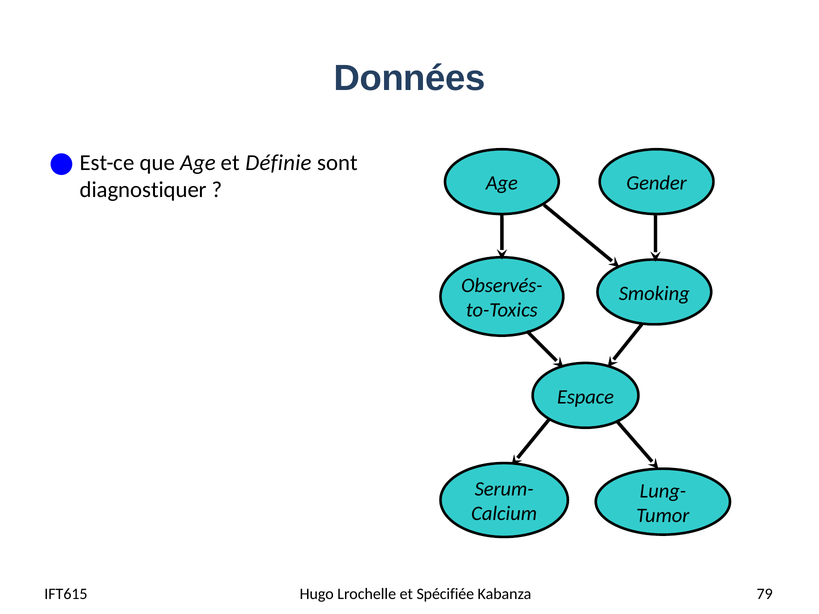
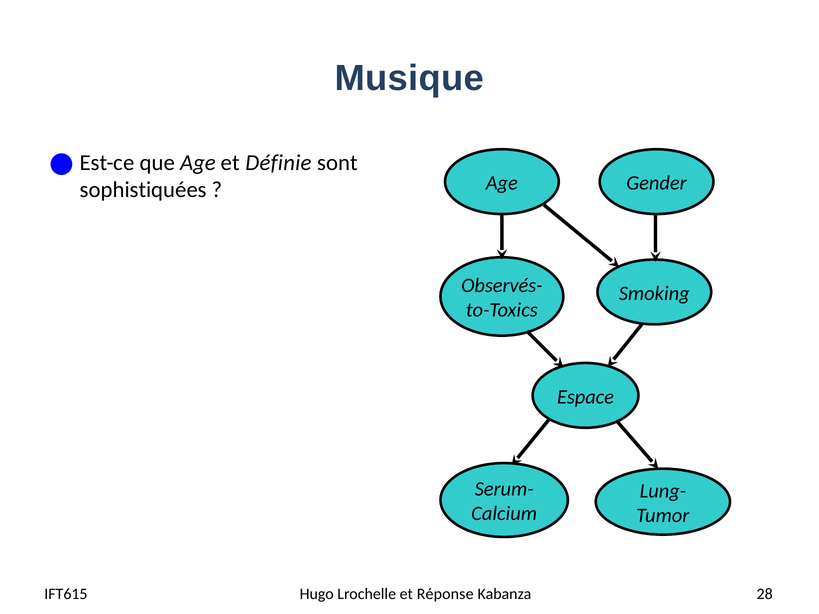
Données: Données -> Musique
diagnostiquer: diagnostiquer -> sophistiquées
Spécifiée: Spécifiée -> Réponse
79: 79 -> 28
